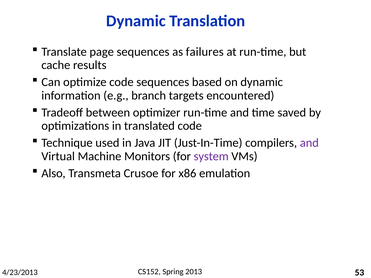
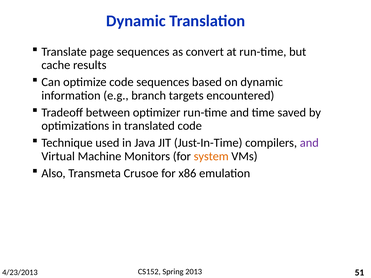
failures: failures -> convert
system colour: purple -> orange
53: 53 -> 51
